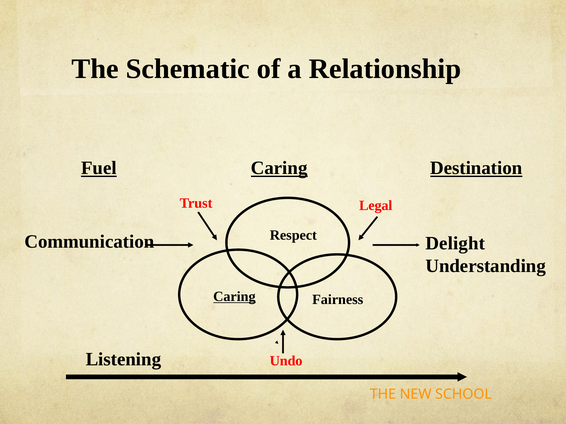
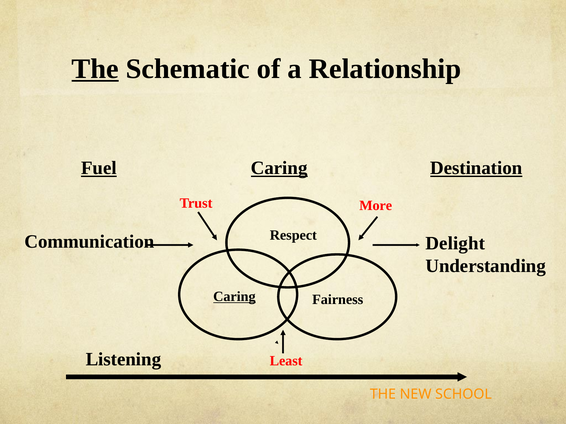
The at (95, 69) underline: none -> present
Legal: Legal -> More
Undo: Undo -> Least
